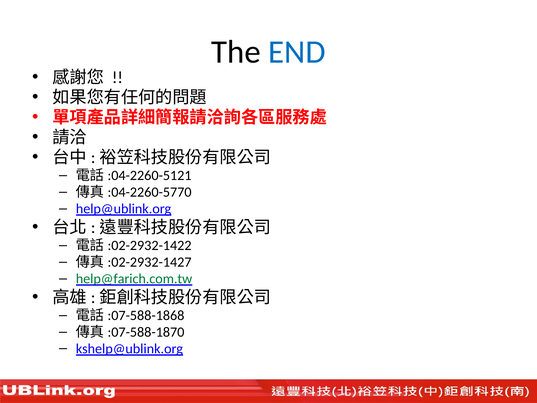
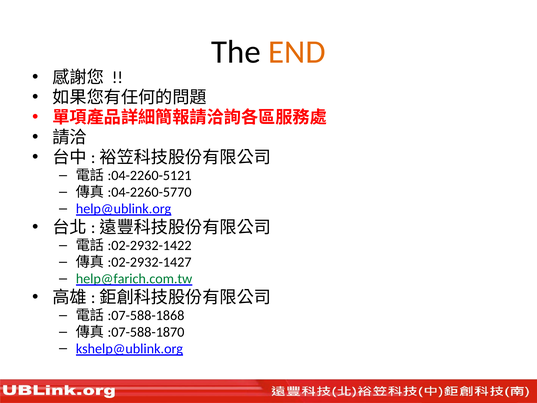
END colour: blue -> orange
